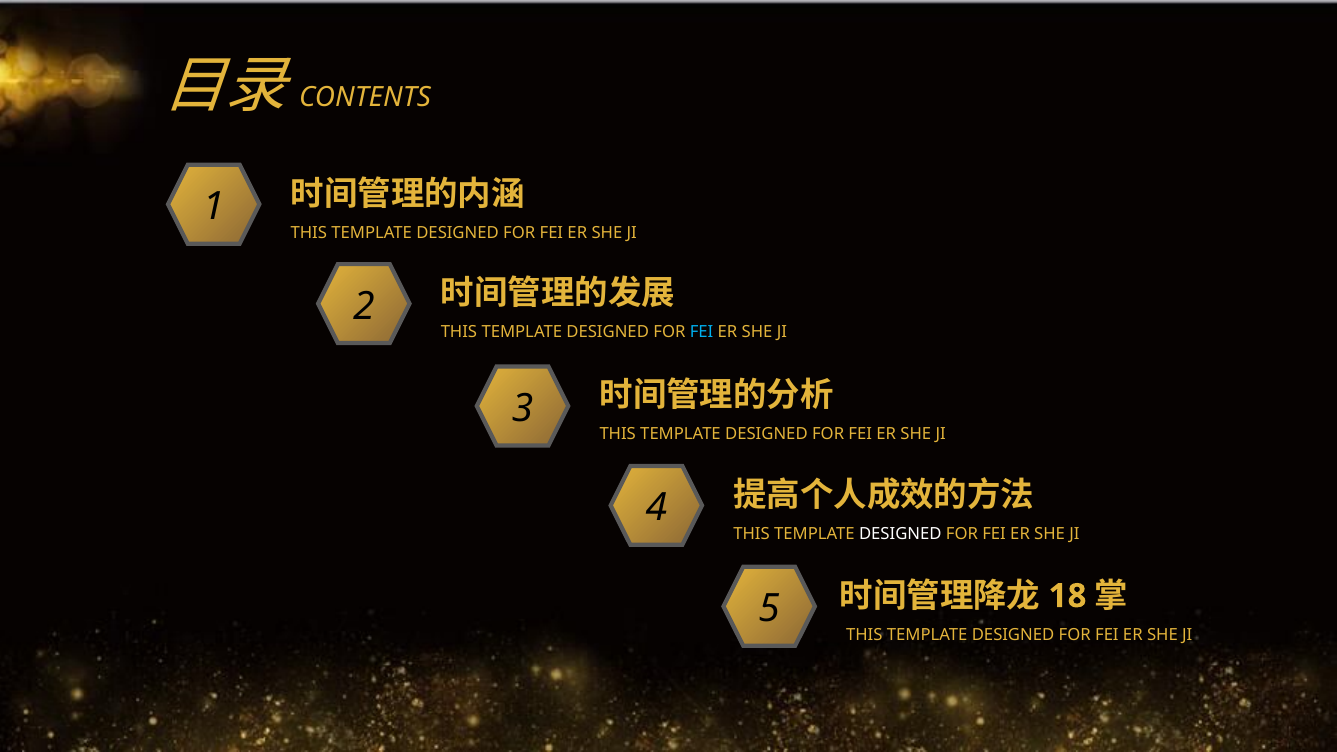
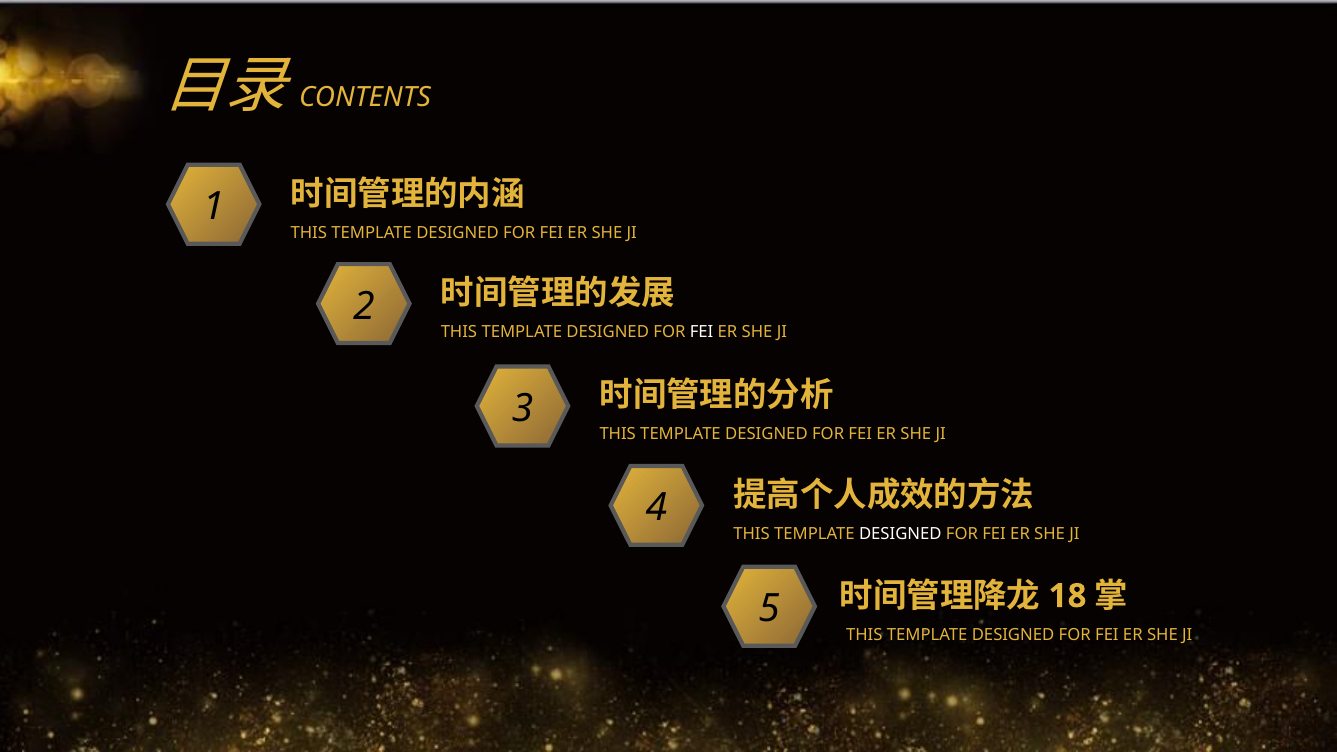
FEI at (702, 332) colour: light blue -> white
